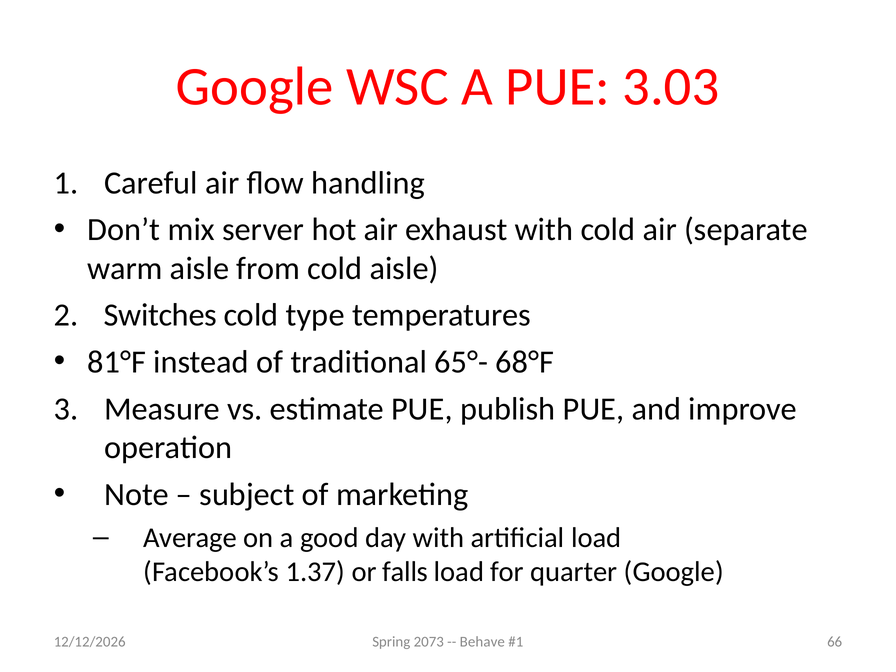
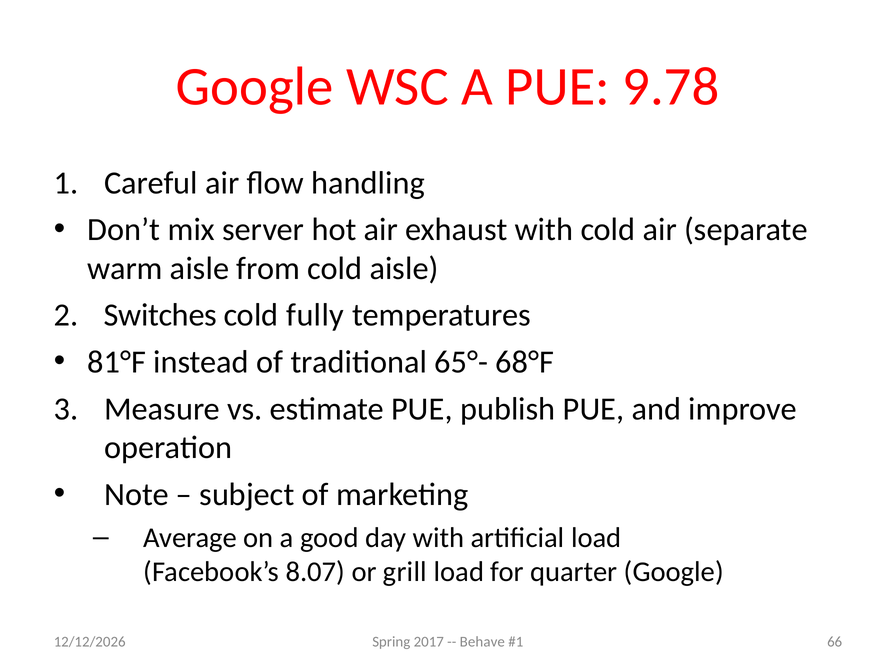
3.03: 3.03 -> 9.78
type: type -> fully
1.37: 1.37 -> 8.07
falls: falls -> grill
2073: 2073 -> 2017
